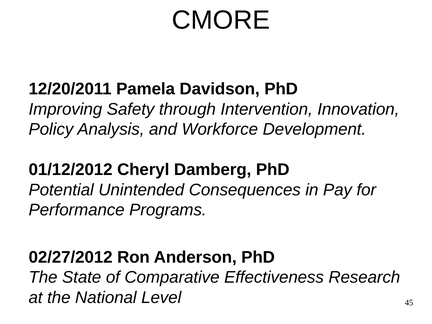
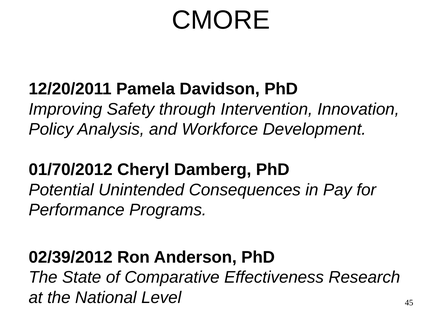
01/12/2012: 01/12/2012 -> 01/70/2012
02/27/2012: 02/27/2012 -> 02/39/2012
